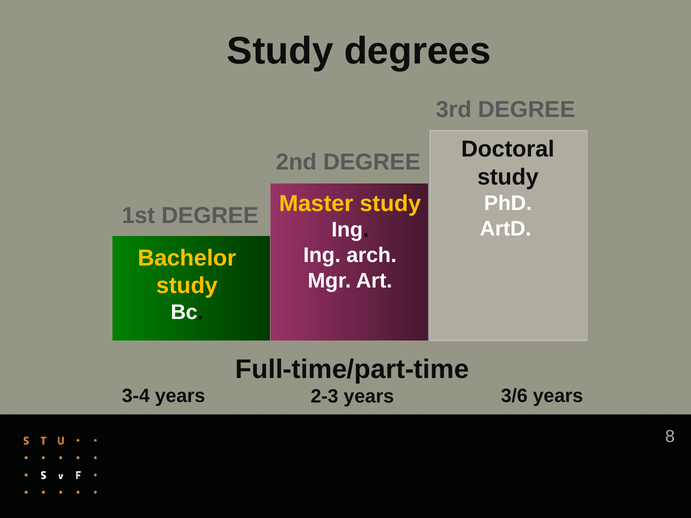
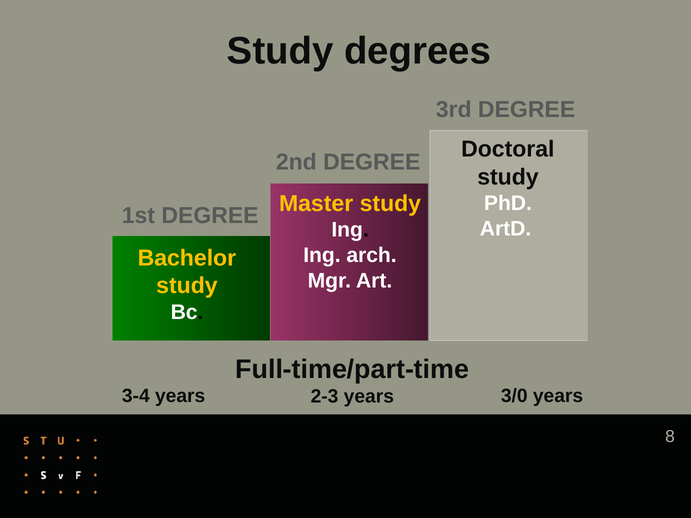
3/6: 3/6 -> 3/0
